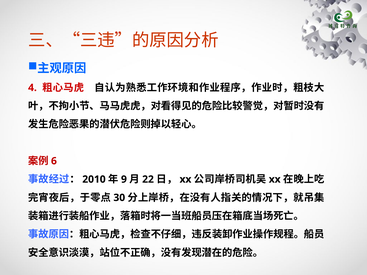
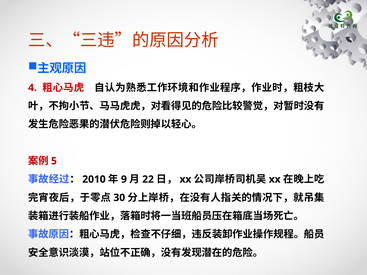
6: 6 -> 5
